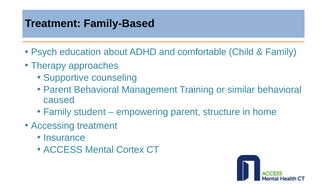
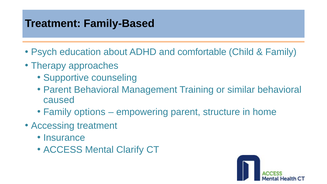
student: student -> options
Cortex: Cortex -> Clarify
